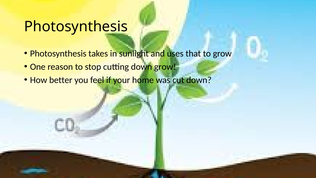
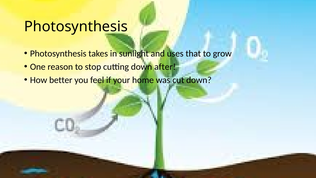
down grow: grow -> after
